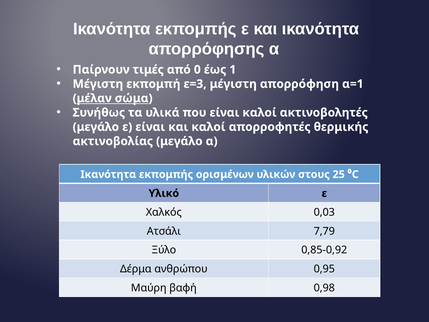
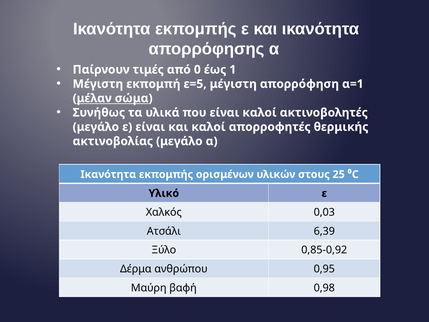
ε=3: ε=3 -> ε=5
7,79: 7,79 -> 6,39
